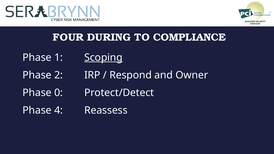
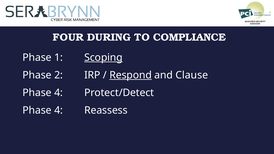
Respond underline: none -> present
Owner: Owner -> Clause
0 at (59, 93): 0 -> 4
